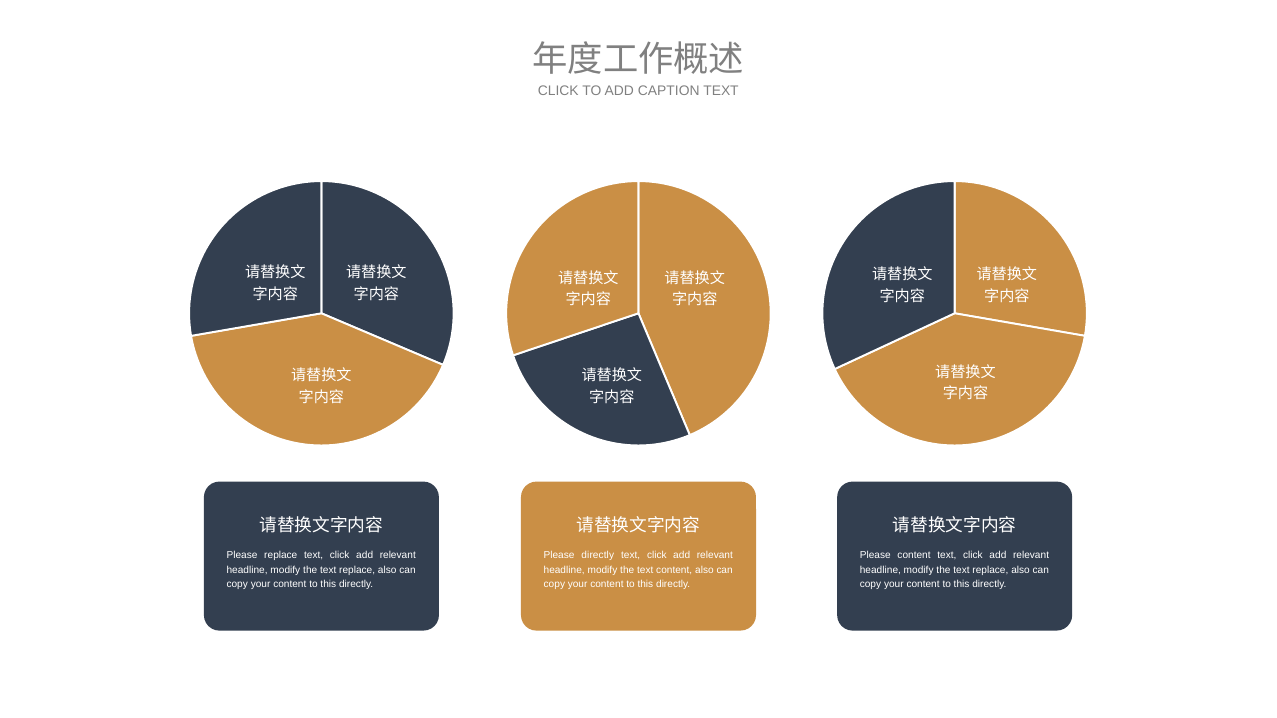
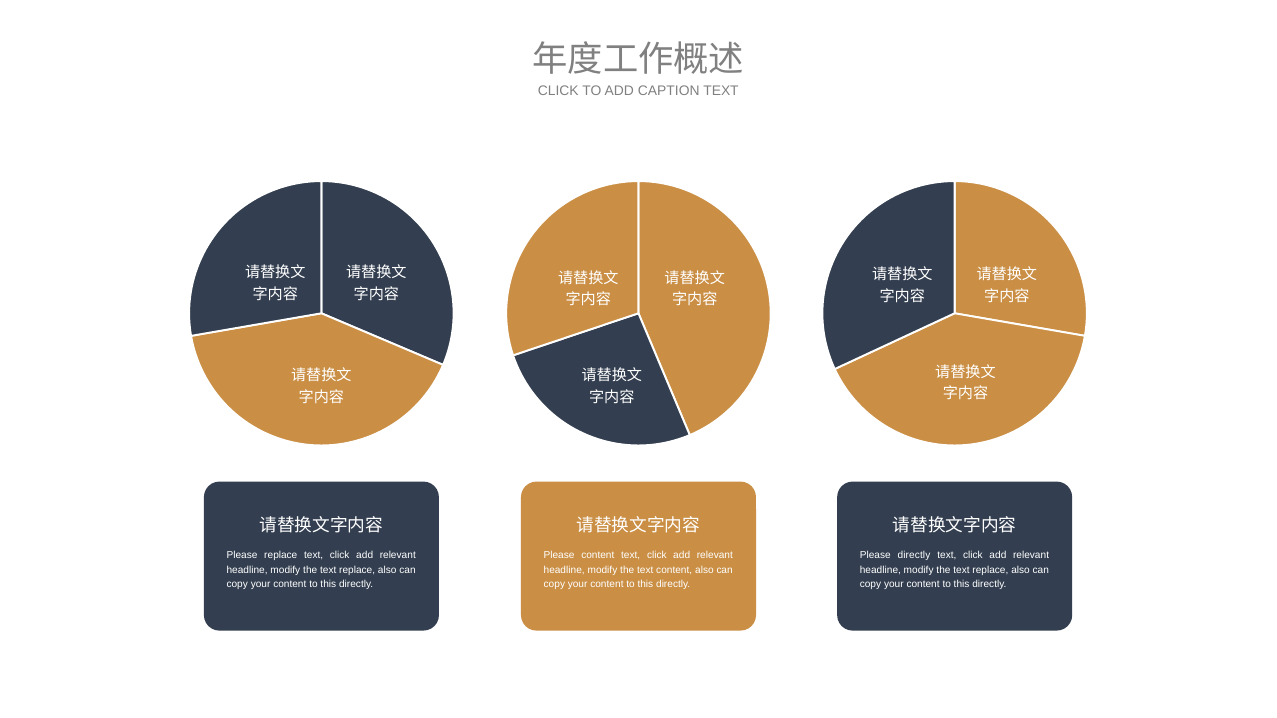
Please directly: directly -> content
Please content: content -> directly
